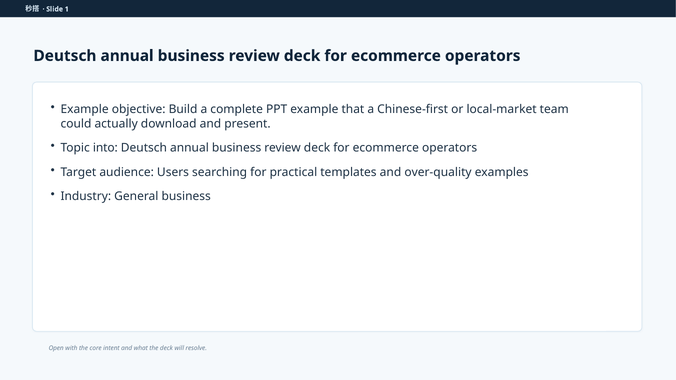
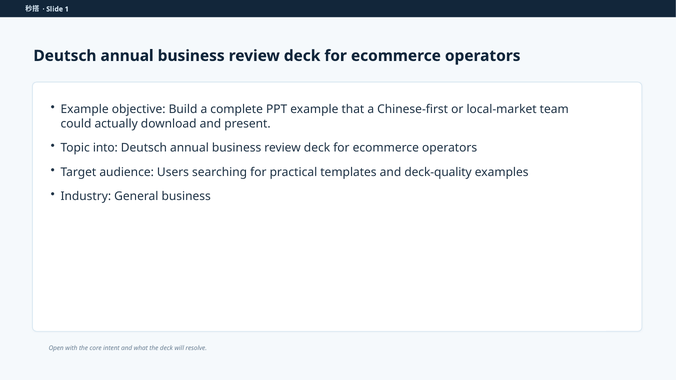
over-quality: over-quality -> deck-quality
